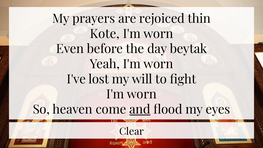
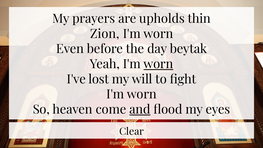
rejoiced: rejoiced -> upholds
Kote: Kote -> Zion
worn at (158, 64) underline: none -> present
